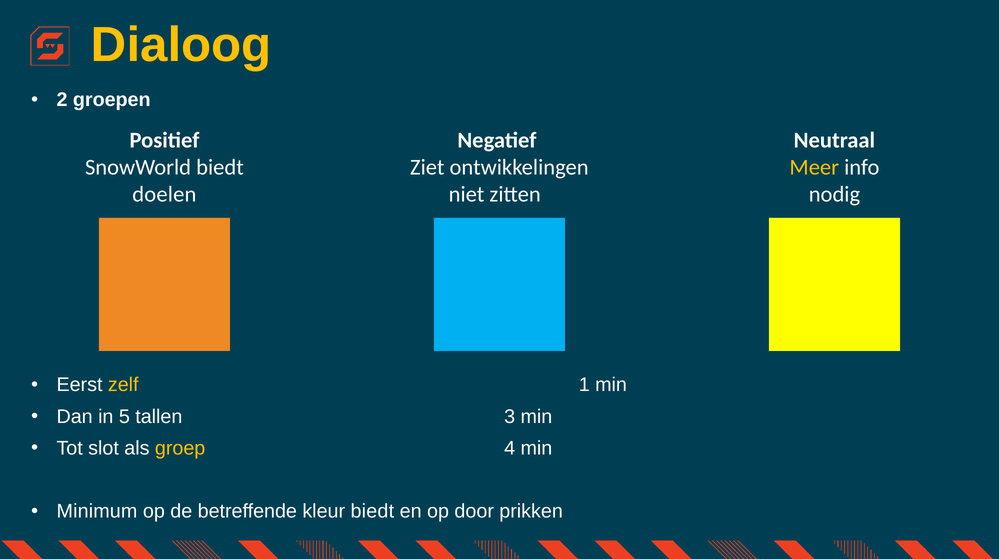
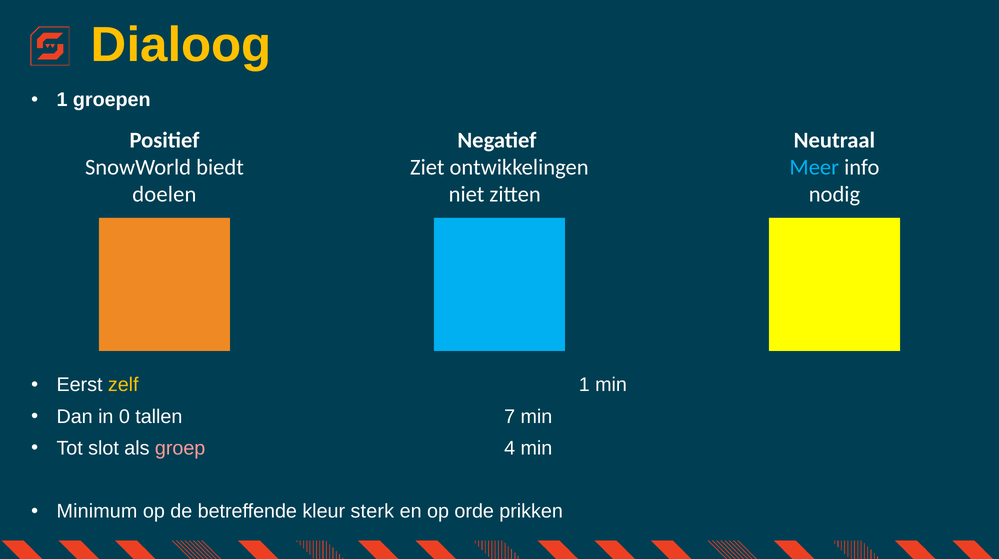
2 at (62, 100): 2 -> 1
Meer colour: yellow -> light blue
5: 5 -> 0
3: 3 -> 7
groep colour: yellow -> pink
kleur biedt: biedt -> sterk
door: door -> orde
